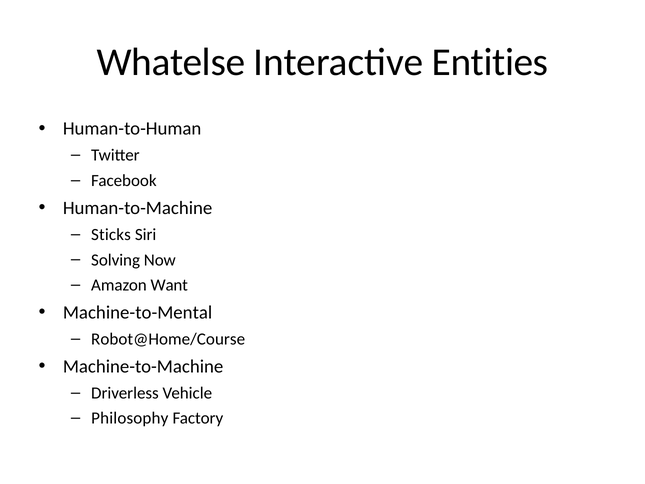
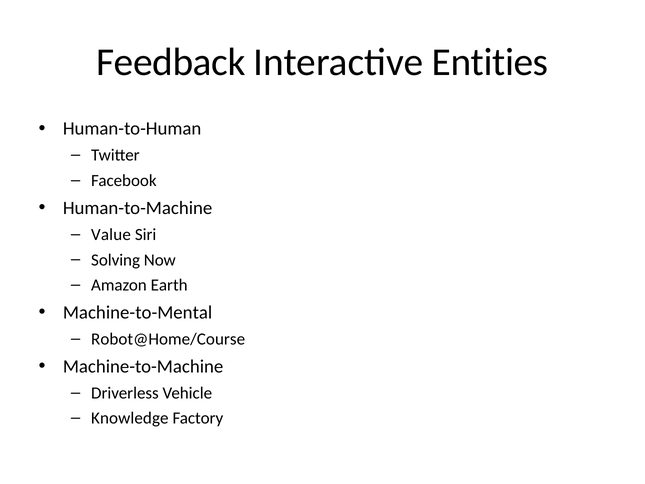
Whatelse: Whatelse -> Feedback
Sticks: Sticks -> Value
Want: Want -> Earth
Philosophy: Philosophy -> Knowledge
